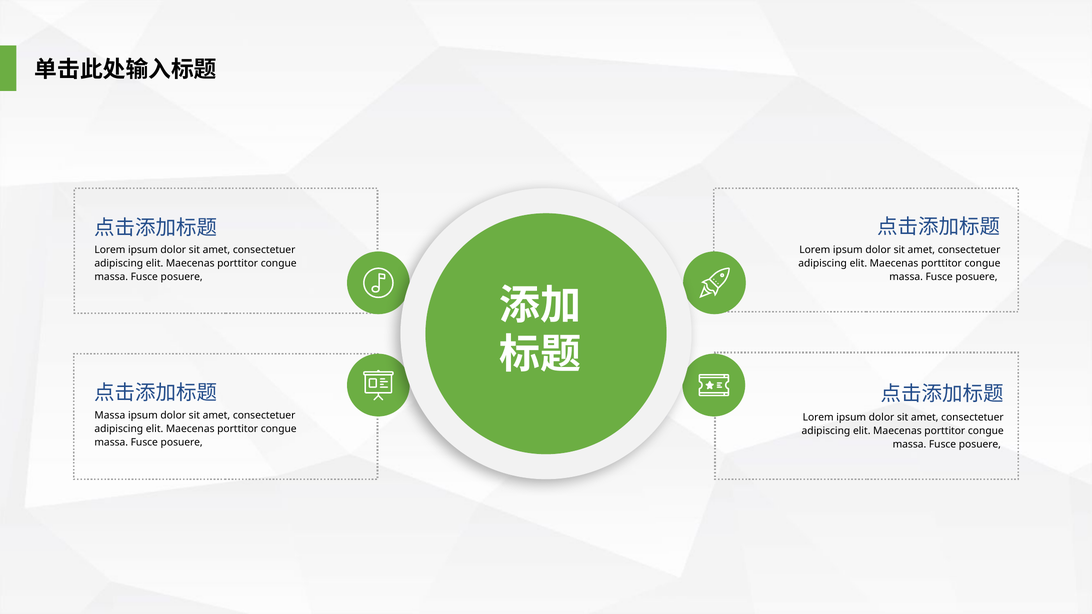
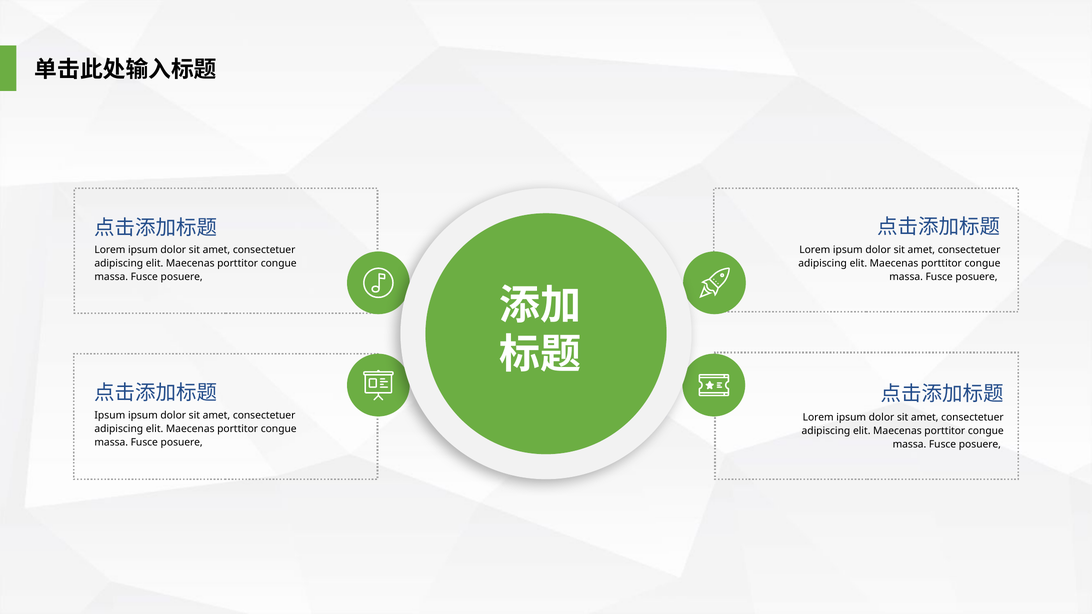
Massa at (110, 416): Massa -> Ipsum
